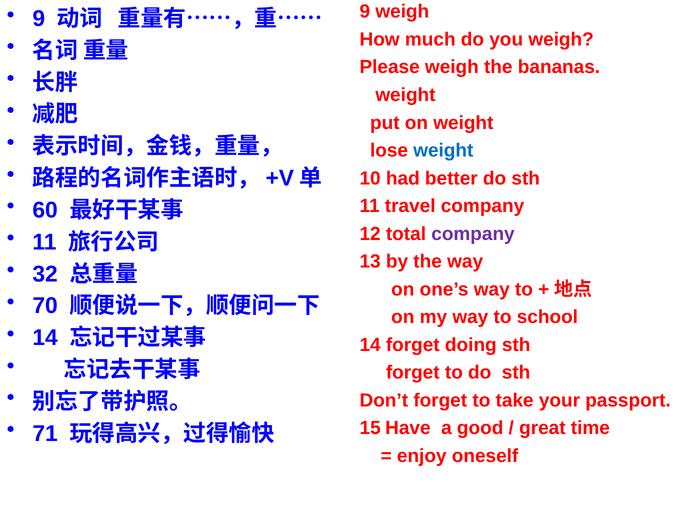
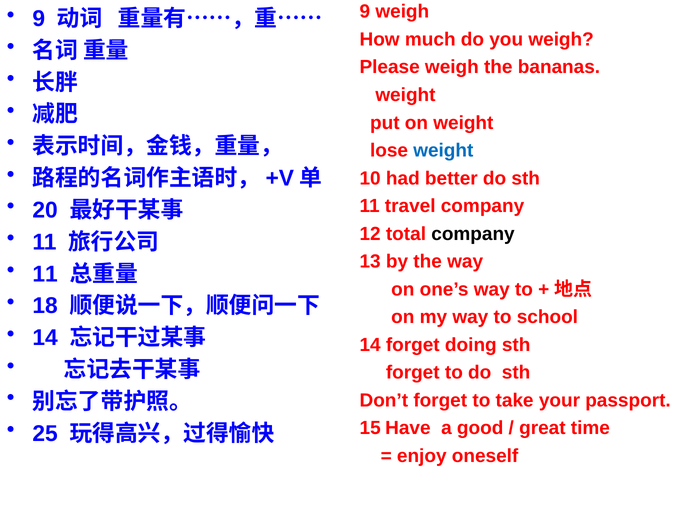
60: 60 -> 20
company at (473, 233) colour: purple -> black
32 at (45, 274): 32 -> 11
70: 70 -> 18
71: 71 -> 25
